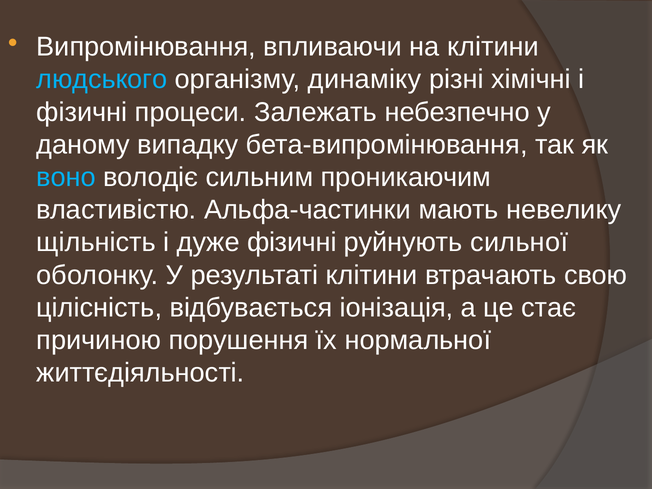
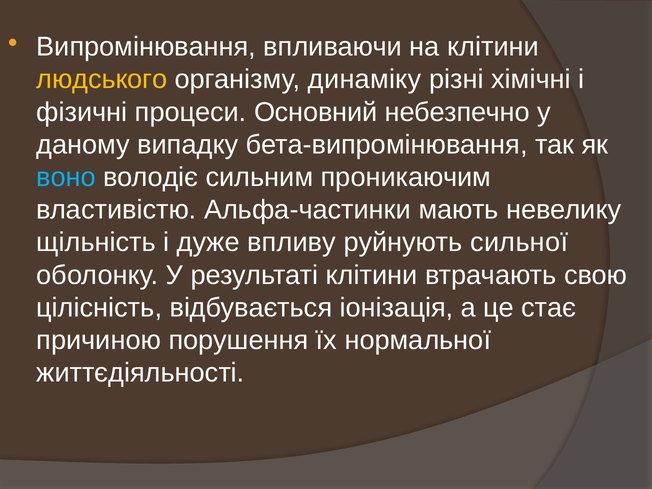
людського colour: light blue -> yellow
Залежать: Залежать -> Основний
дуже фізичні: фізичні -> впливу
